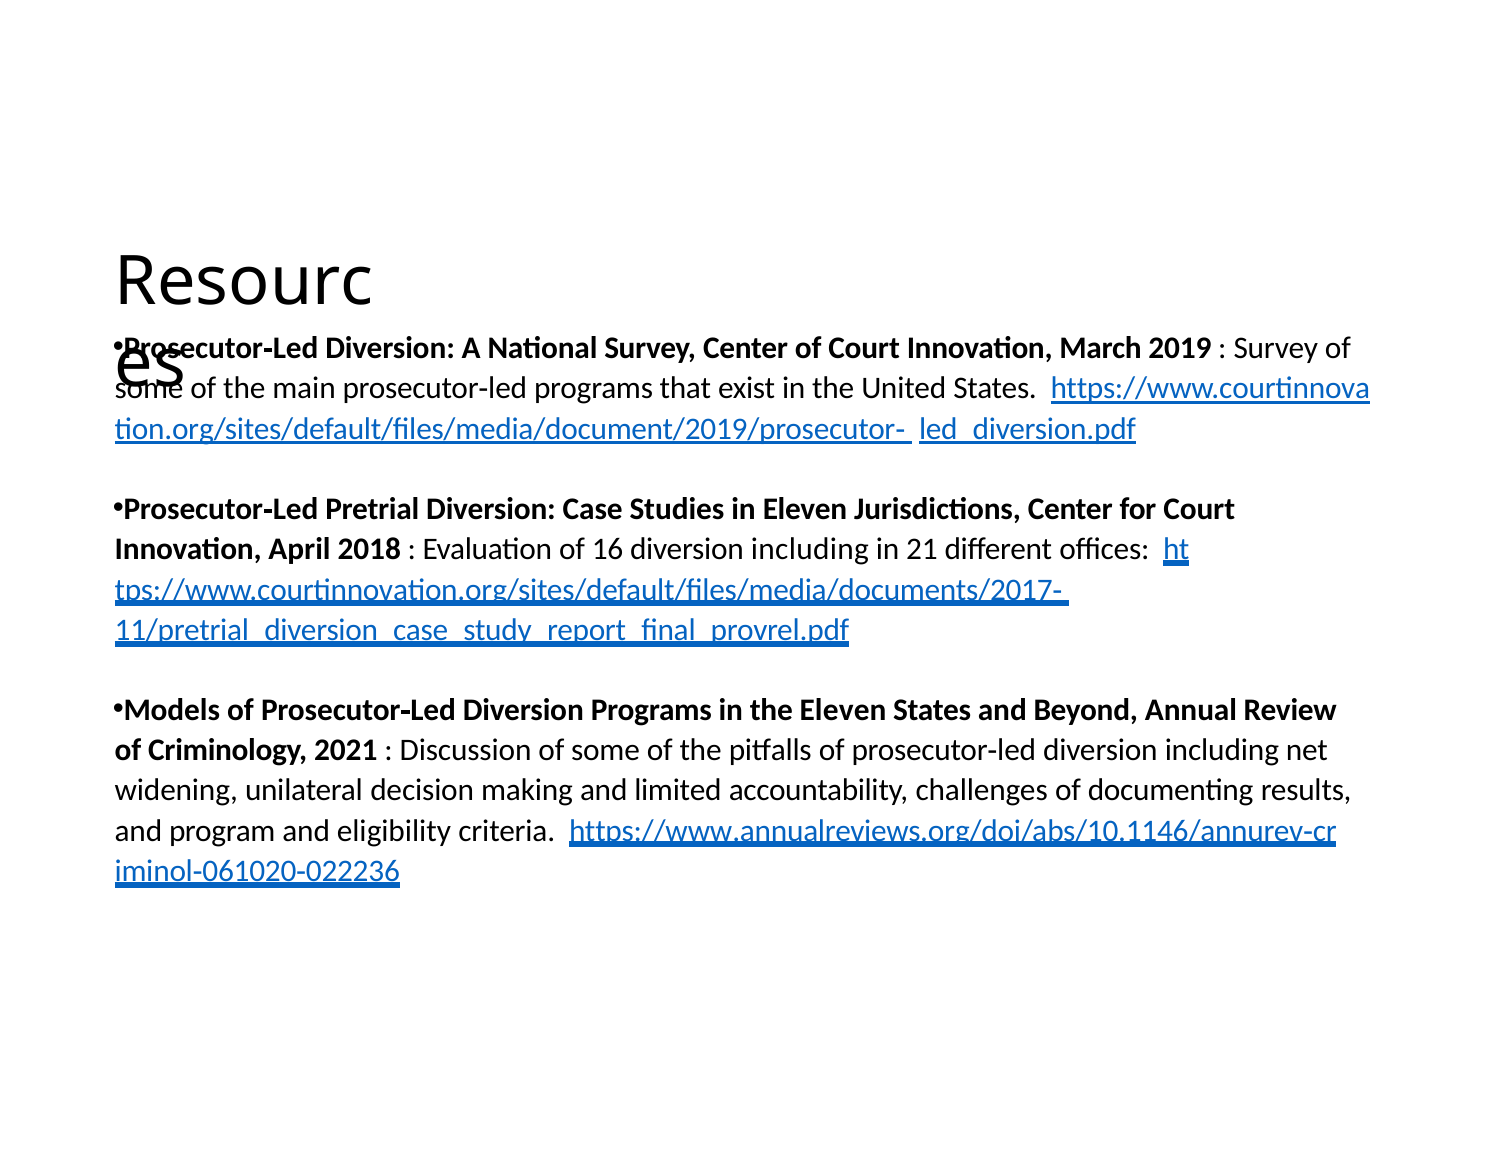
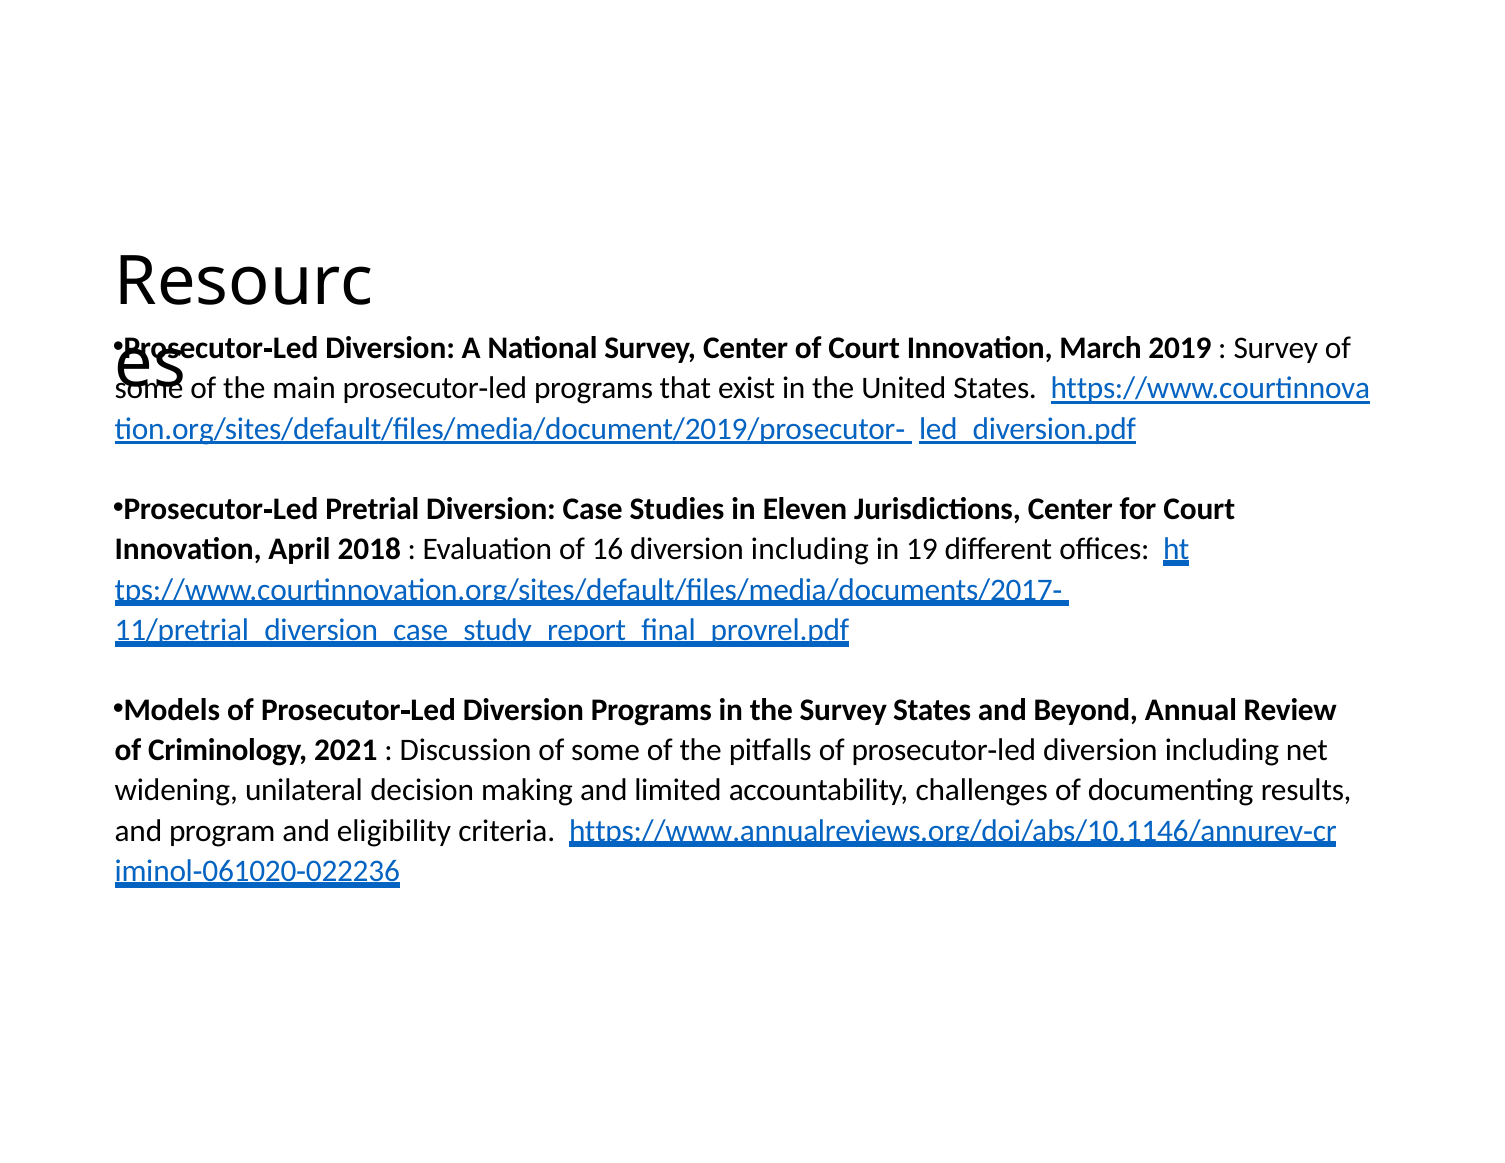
21: 21 -> 19
the Eleven: Eleven -> Survey
